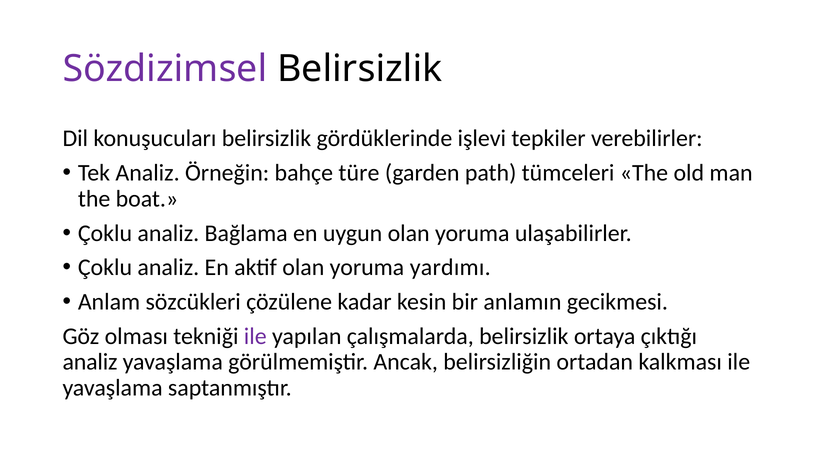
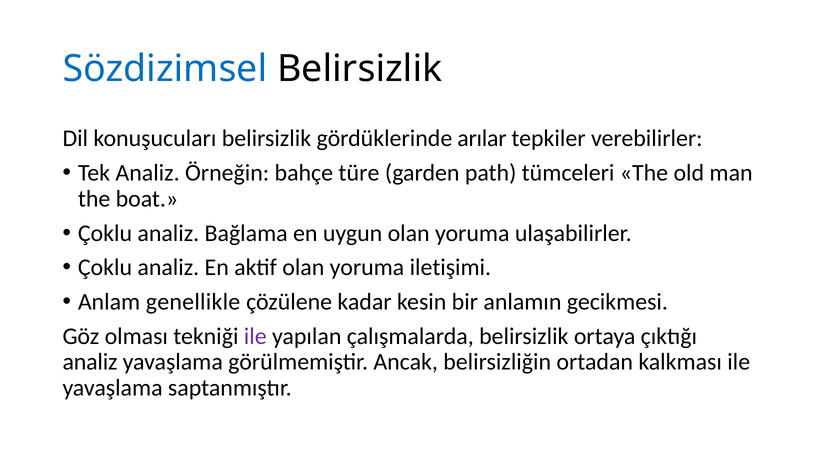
Sözdizimsel colour: purple -> blue
işlevi: işlevi -> arılar
yardımı: yardımı -> iletişimi
sözcükleri: sözcükleri -> genellikle
